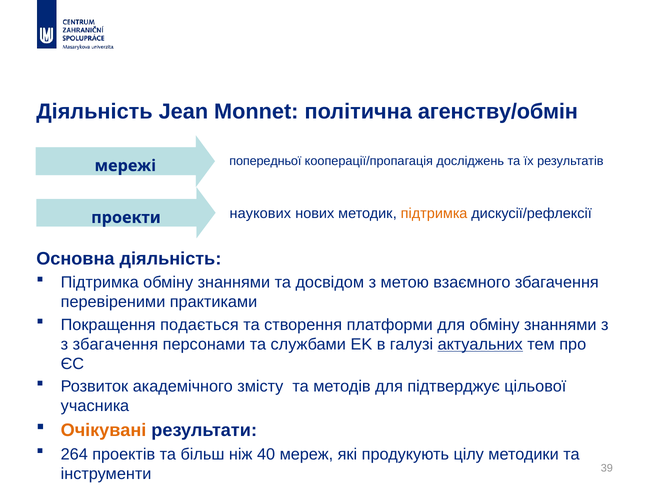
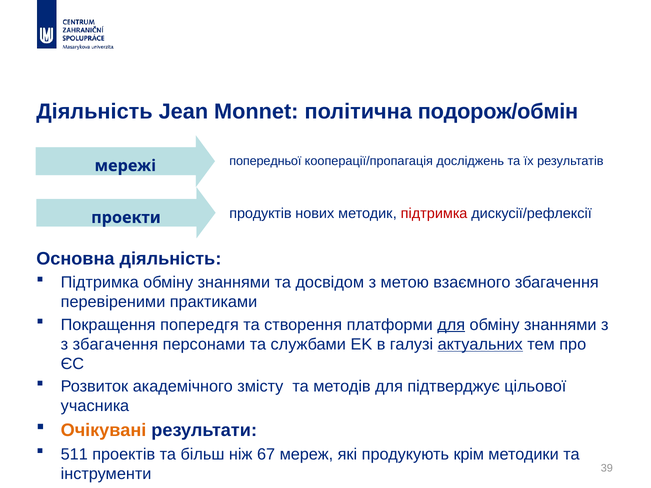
агенству/обмін: агенству/обмін -> подорож/обмін
наукових: наукових -> продуктів
підтримка at (434, 214) colour: orange -> red
подається: подається -> попередгя
для at (451, 325) underline: none -> present
264: 264 -> 511
40: 40 -> 67
цілу: цілу -> крім
